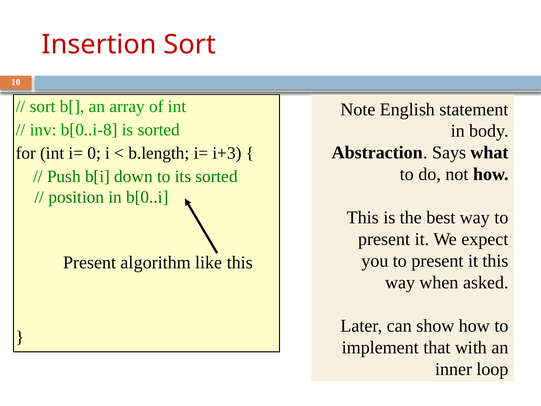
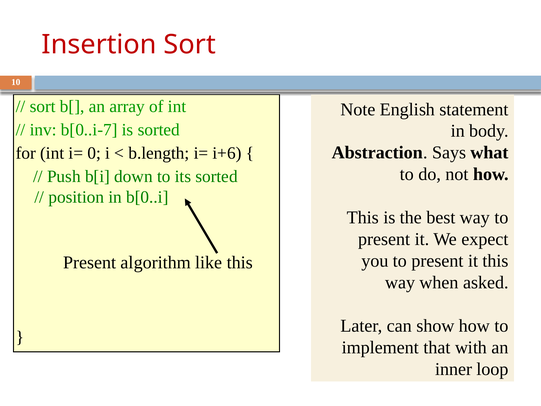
b[0..i-8: b[0..i-8 -> b[0..i-7
i+3: i+3 -> i+6
